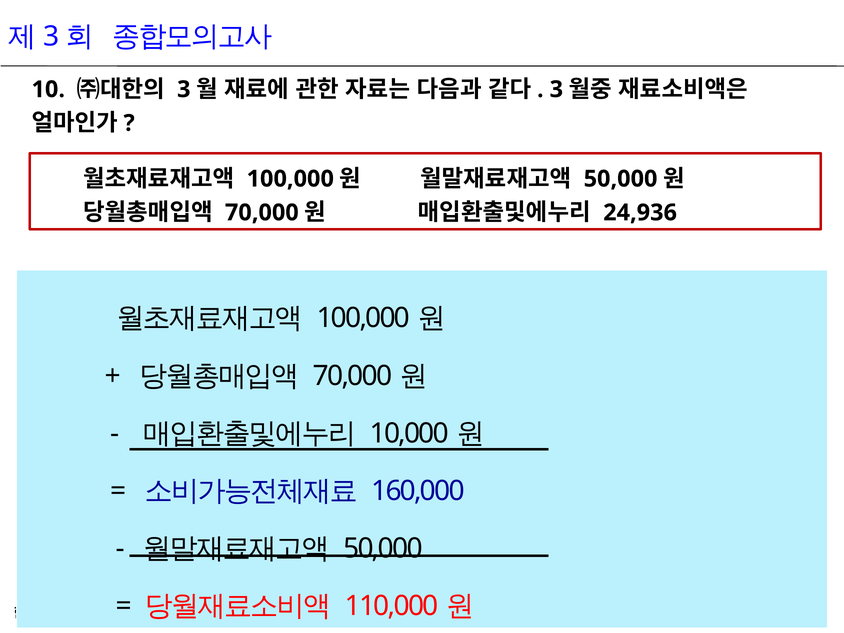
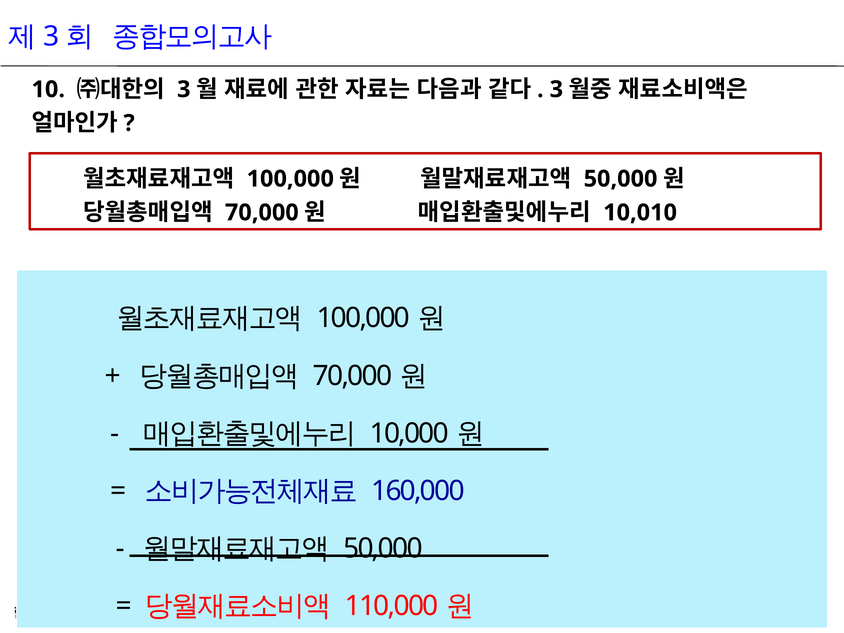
24,936: 24,936 -> 10,010
